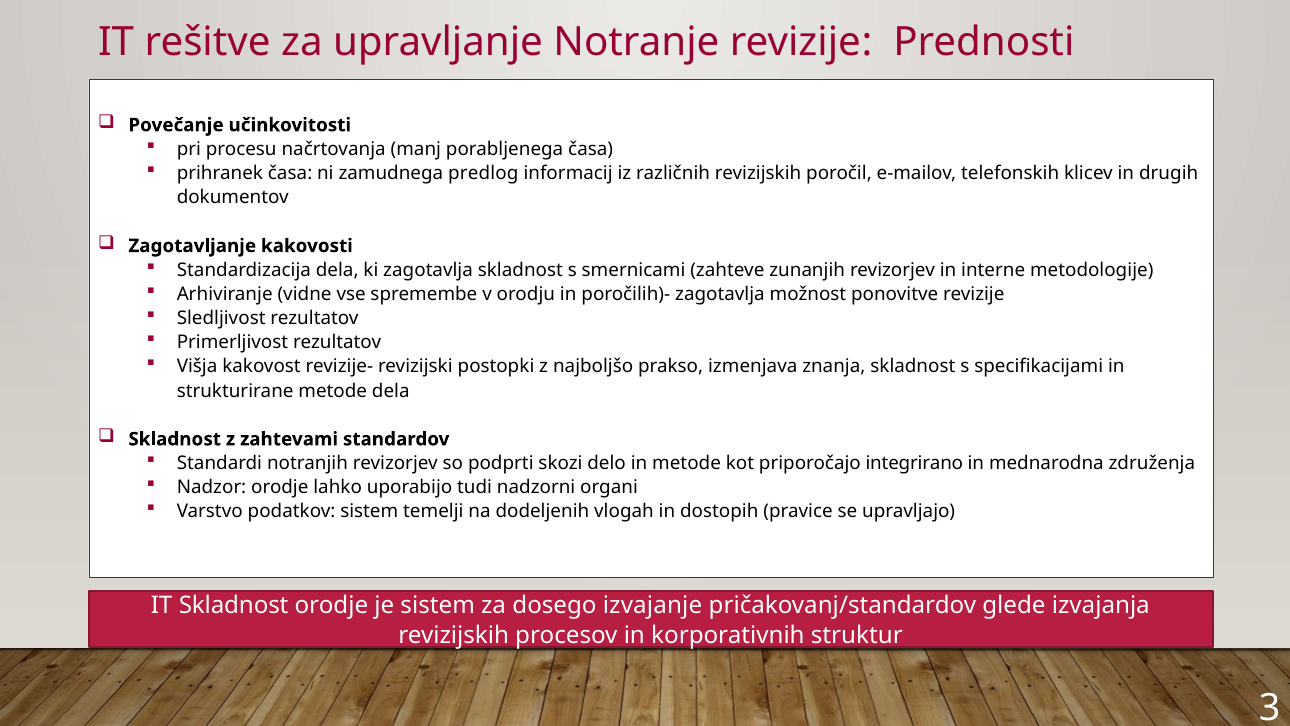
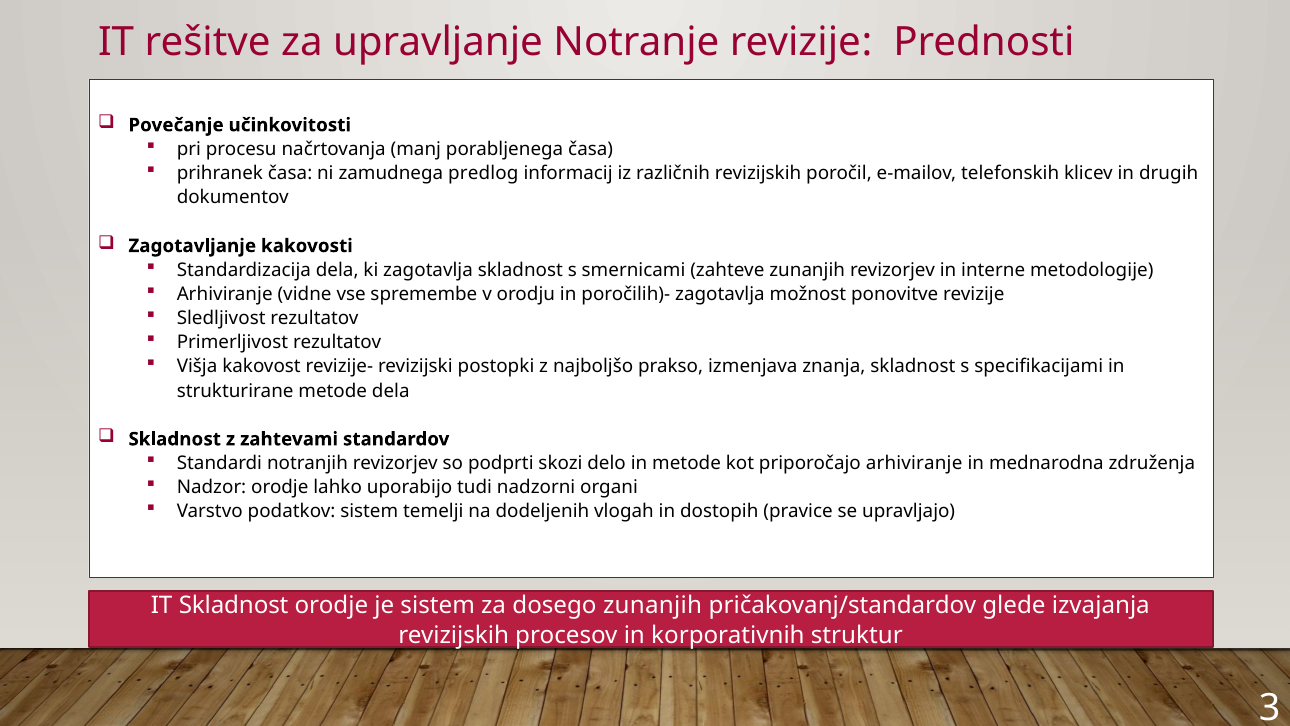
priporočajo integrirano: integrirano -> arhiviranje
dosego izvajanje: izvajanje -> zunanjih
